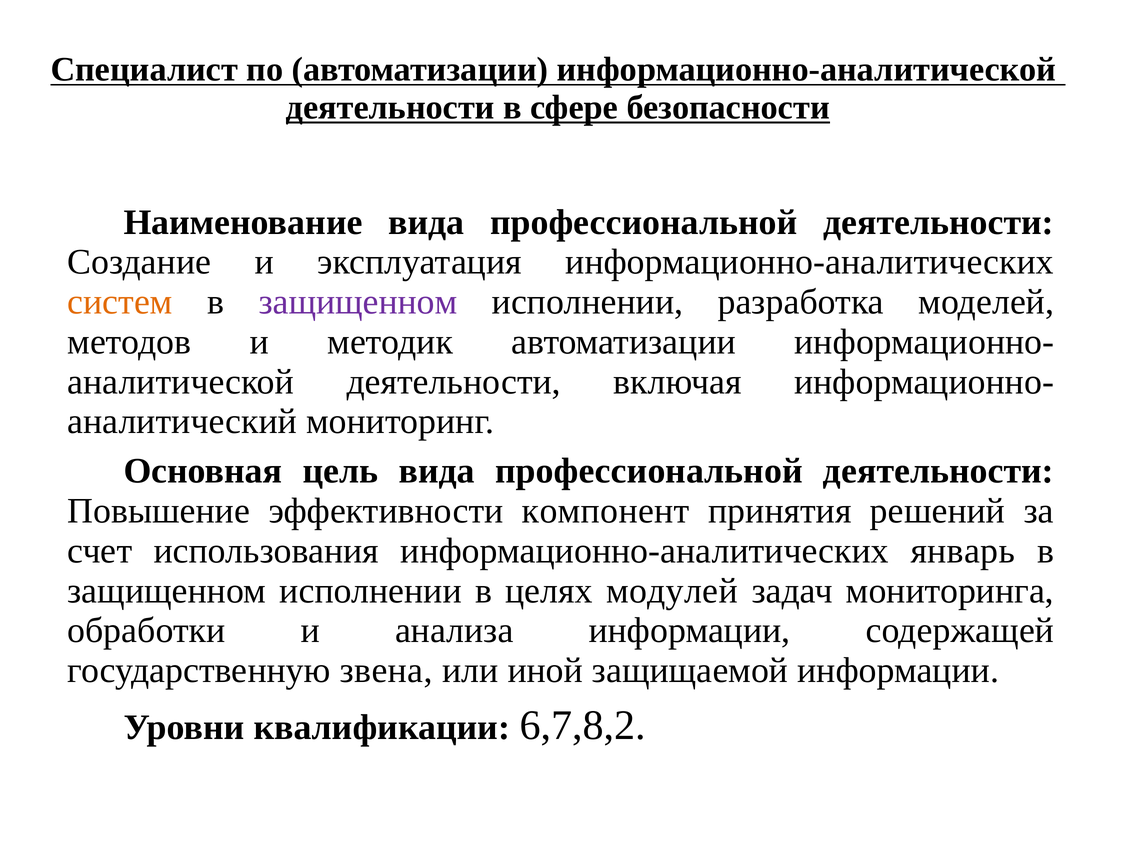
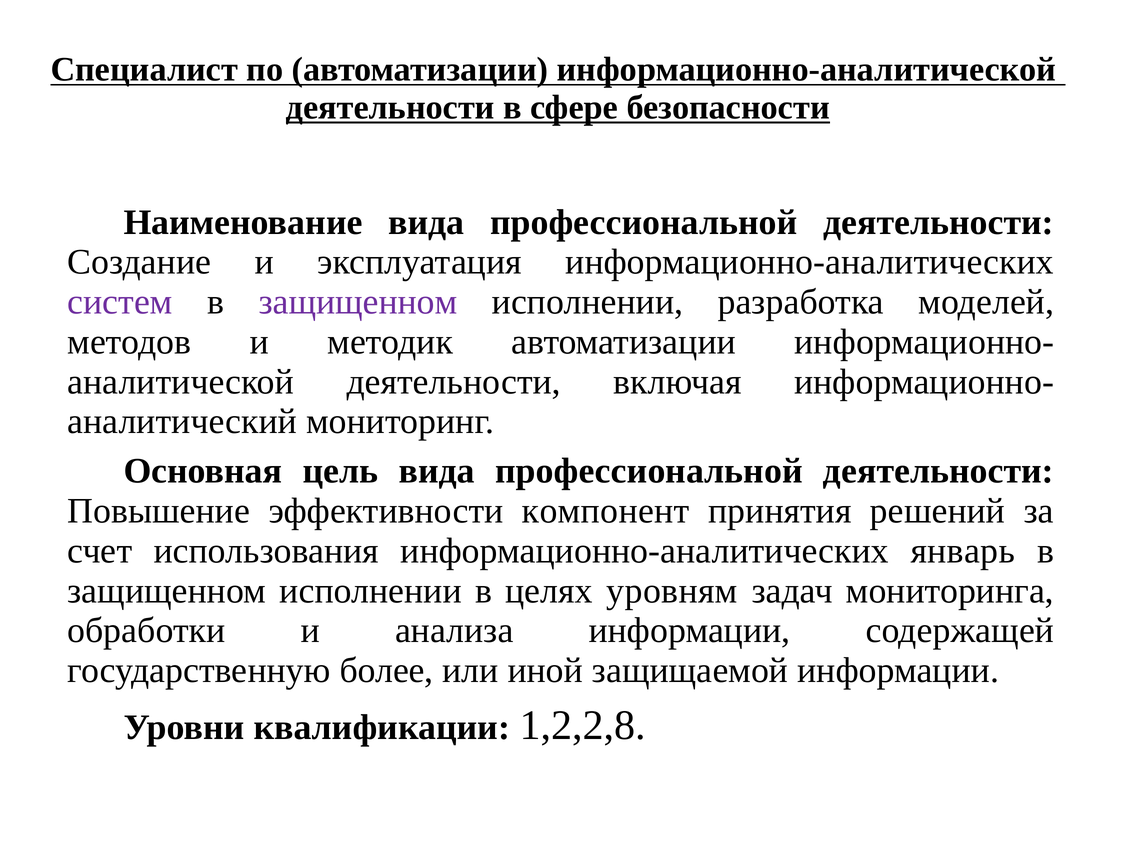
систем colour: orange -> purple
модулей: модулей -> уровням
звена: звена -> более
6,7,8,2: 6,7,8,2 -> 1,2,2,8
